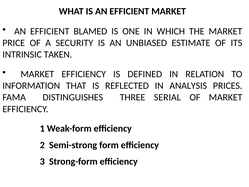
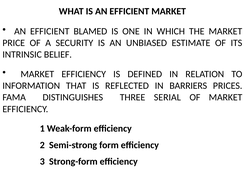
TAKEN: TAKEN -> BELIEF
ANALYSIS: ANALYSIS -> BARRIERS
